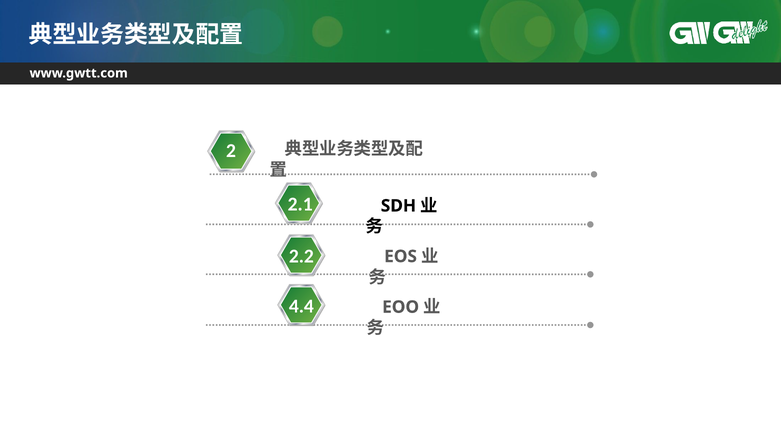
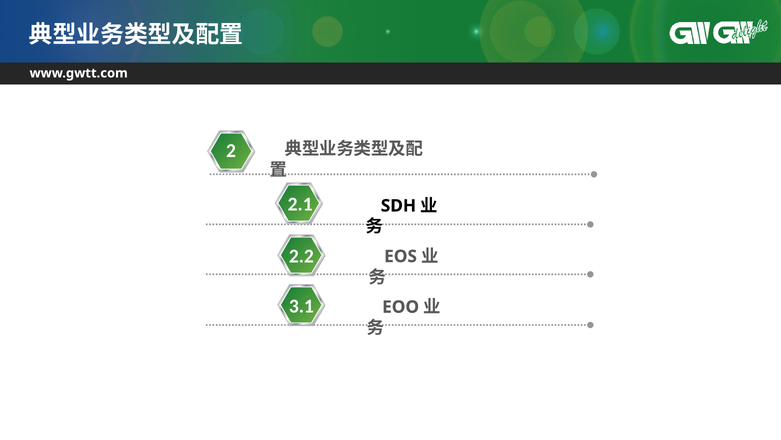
4.4: 4.4 -> 3.1
